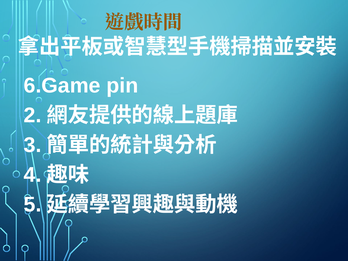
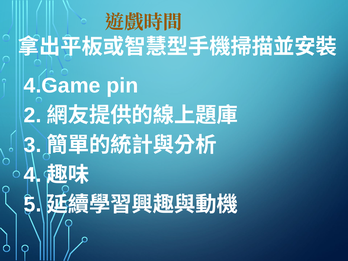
6.Game: 6.Game -> 4.Game
